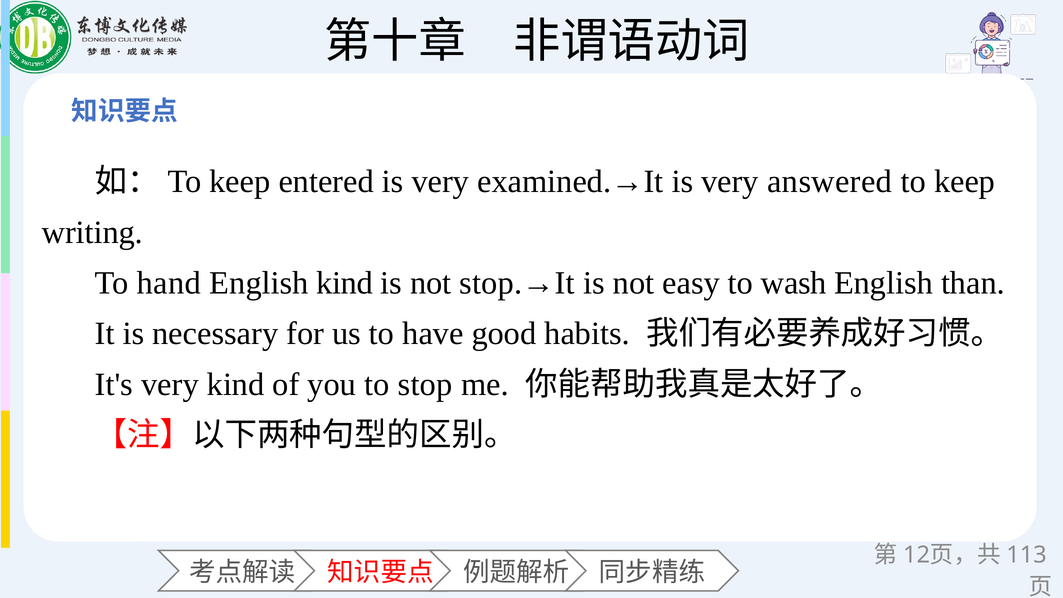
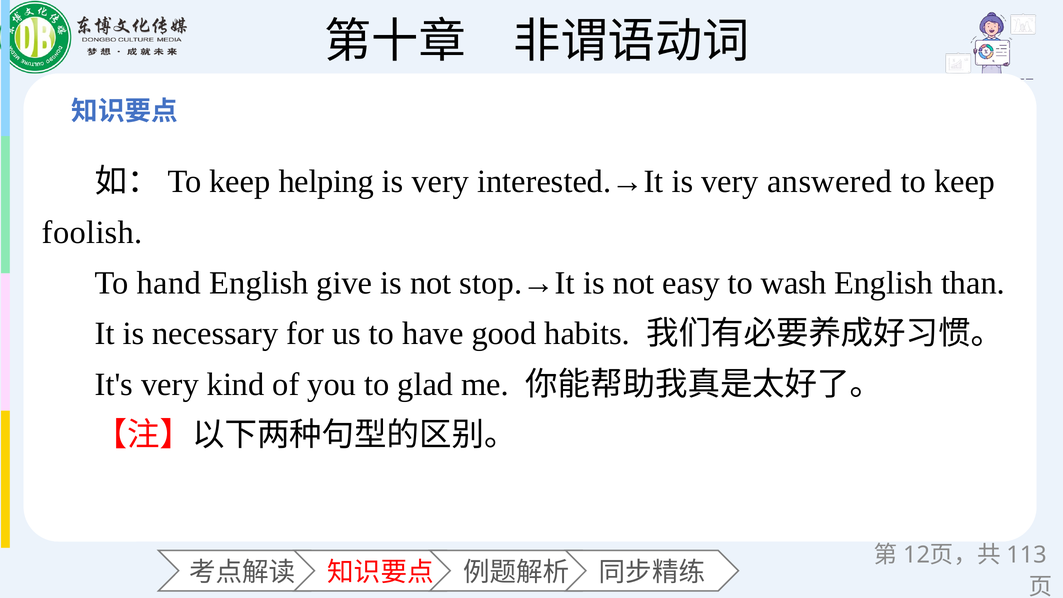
entered: entered -> helping
examined.→It: examined.→It -> interested.→It
writing: writing -> foolish
English kind: kind -> give
stop: stop -> glad
